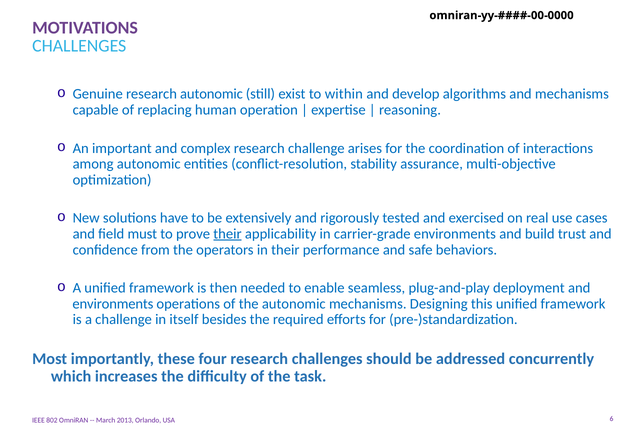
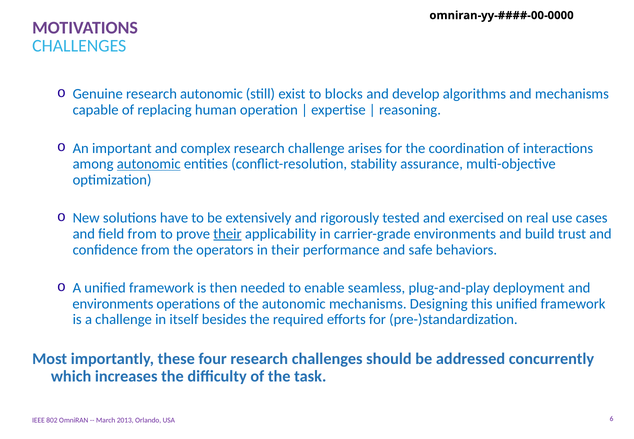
within: within -> blocks
autonomic at (149, 164) underline: none -> present
field must: must -> from
